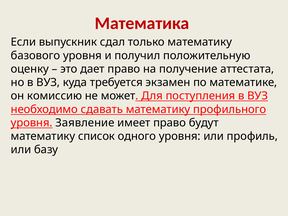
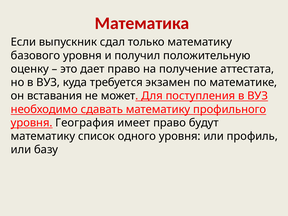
комиссию: комиссию -> вставания
Заявление: Заявление -> География
